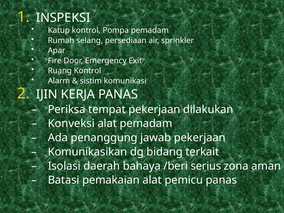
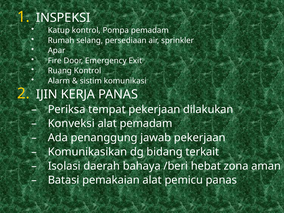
serius: serius -> hebat
